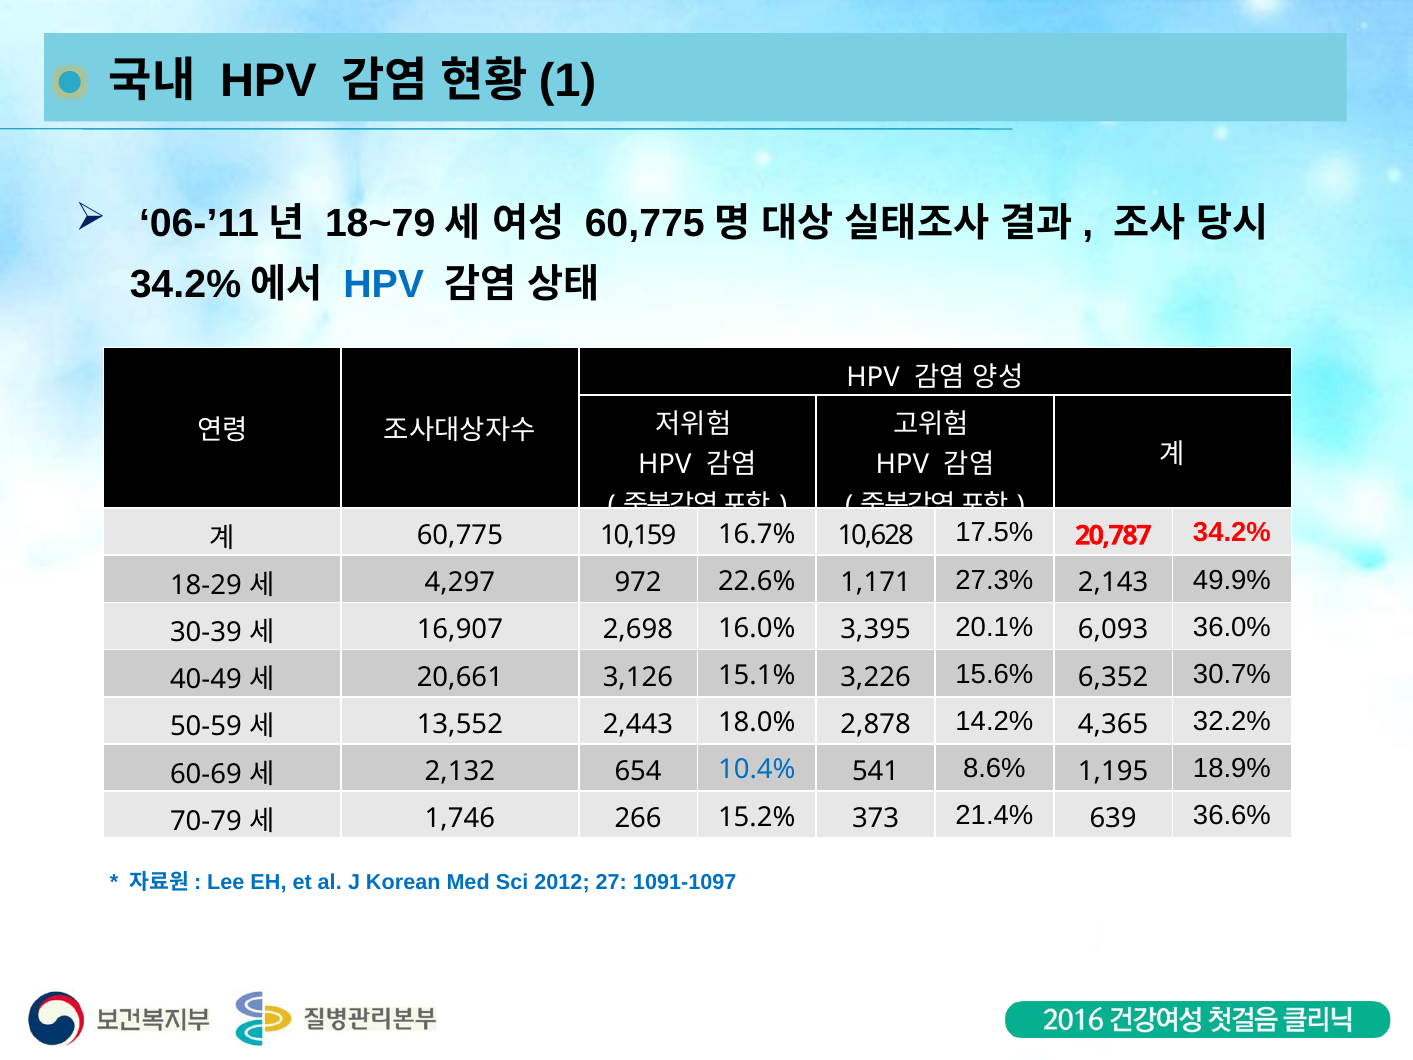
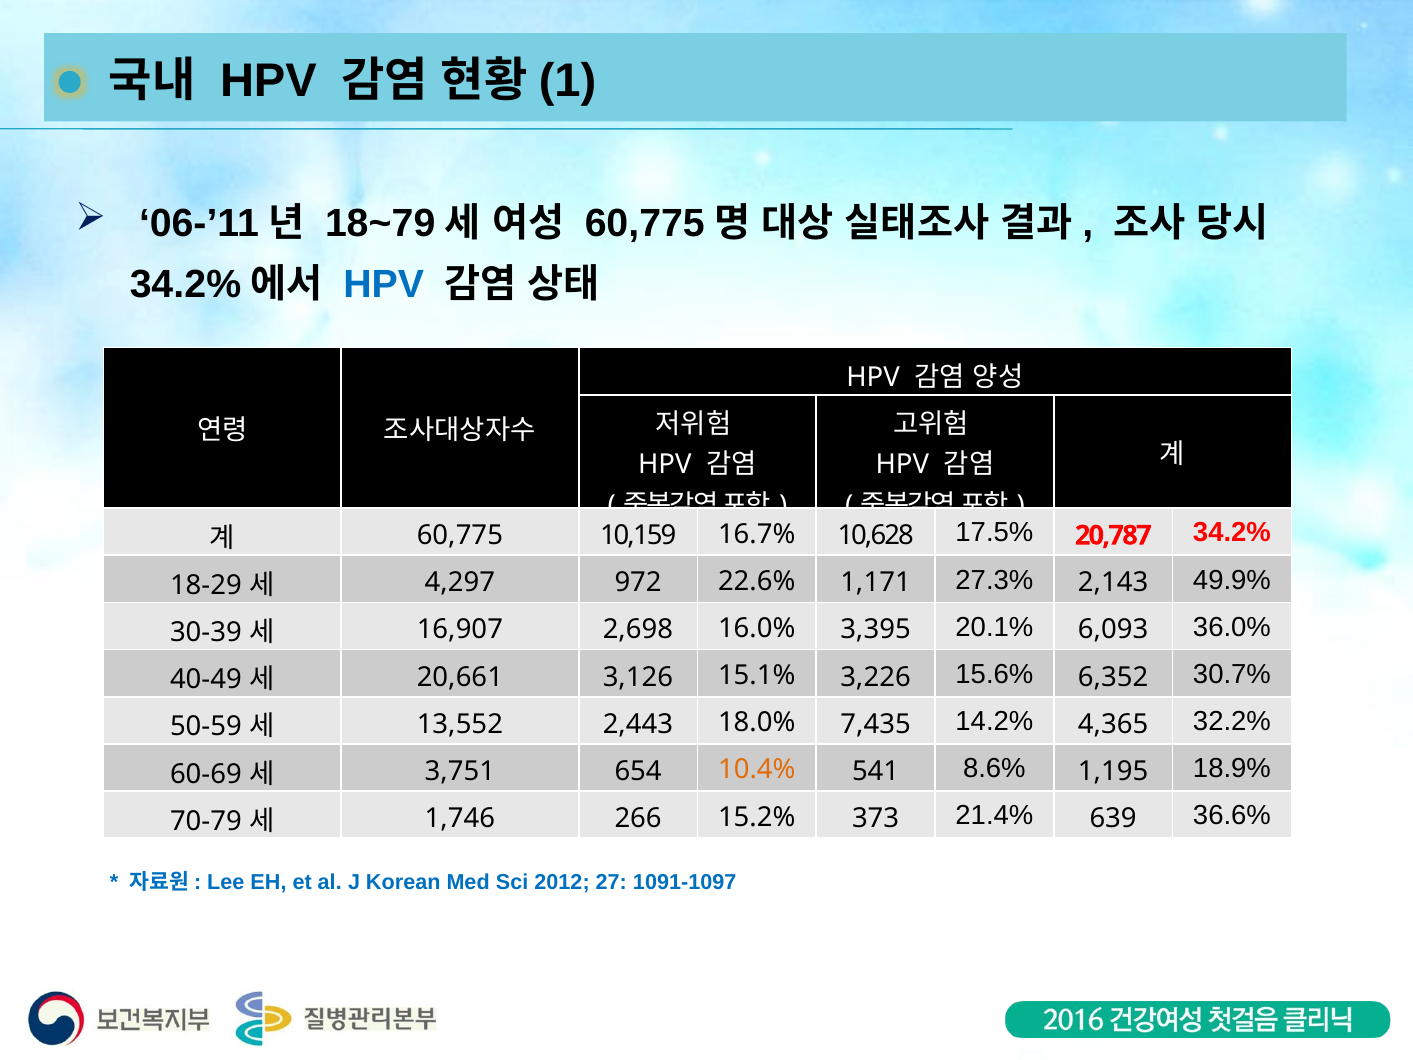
2,878: 2,878 -> 7,435
2,132: 2,132 -> 3,751
10.4% colour: blue -> orange
